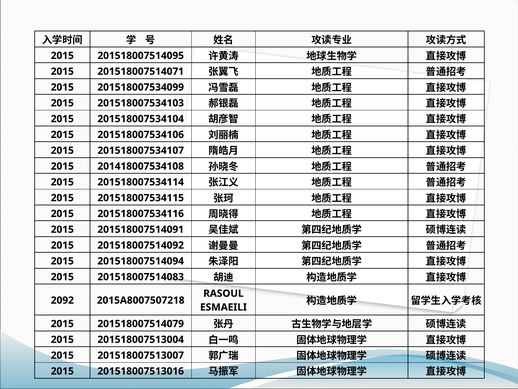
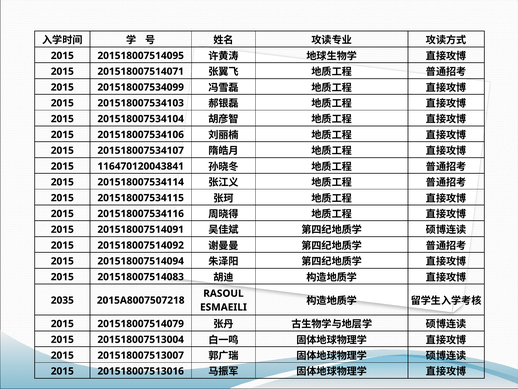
201418007534108: 201418007534108 -> 116470120043841
2092: 2092 -> 2035
